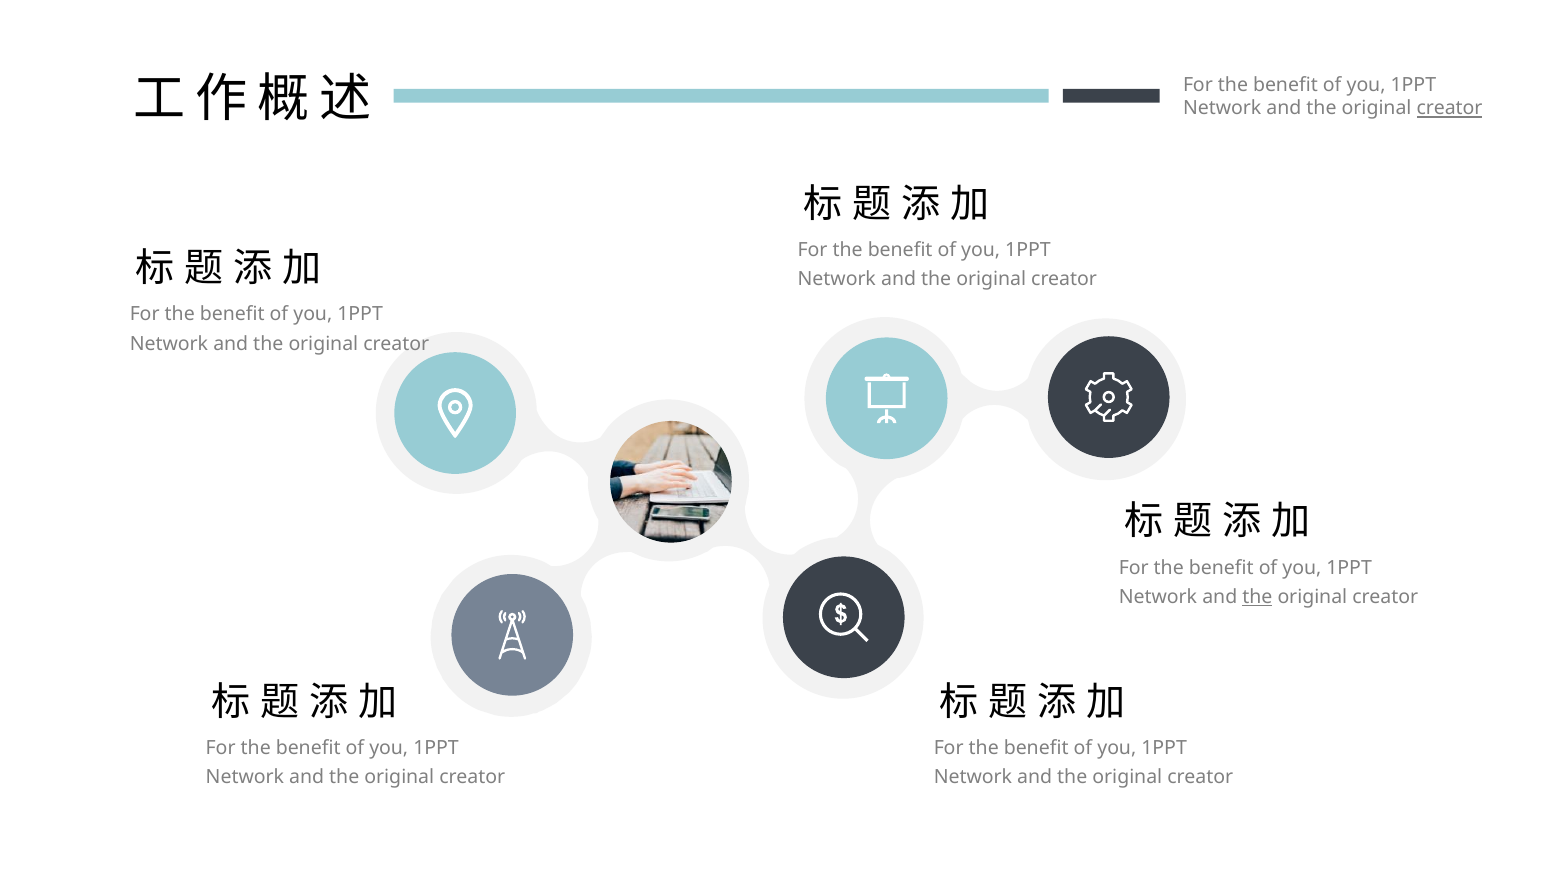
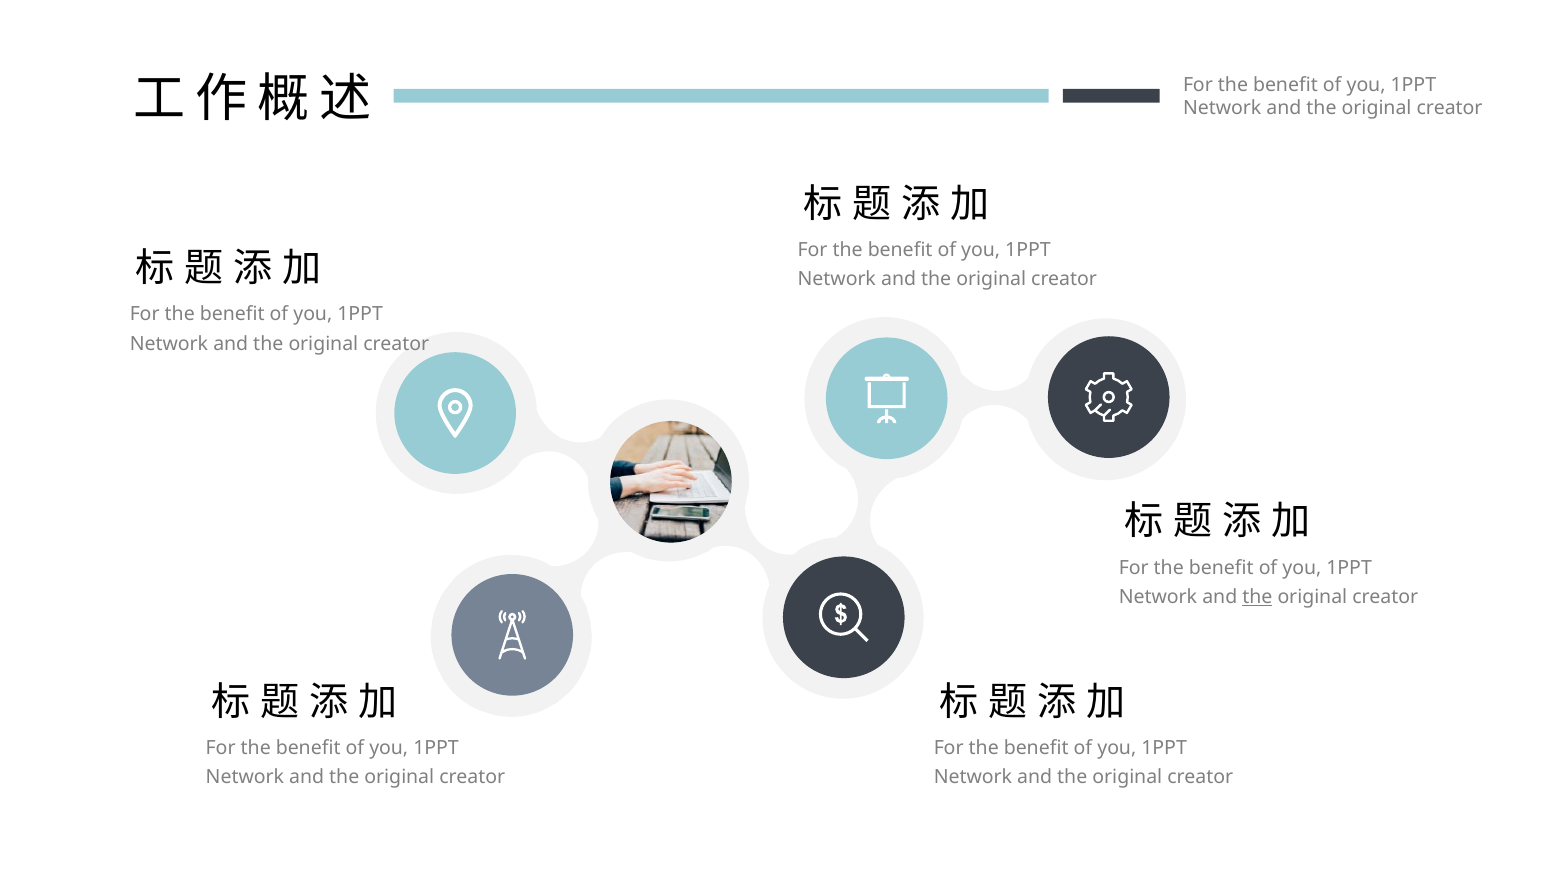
creator at (1450, 108) underline: present -> none
